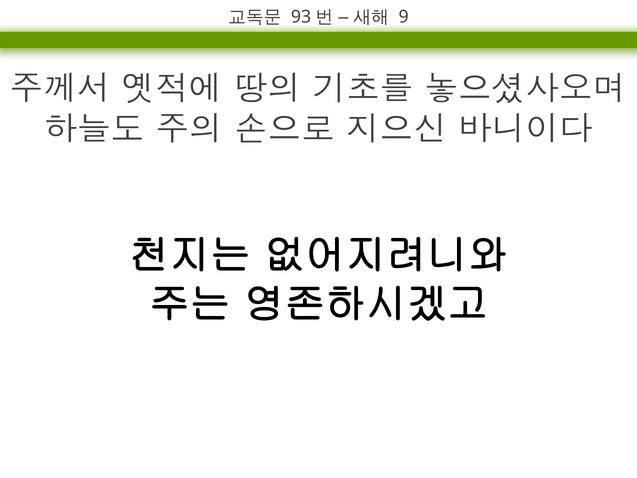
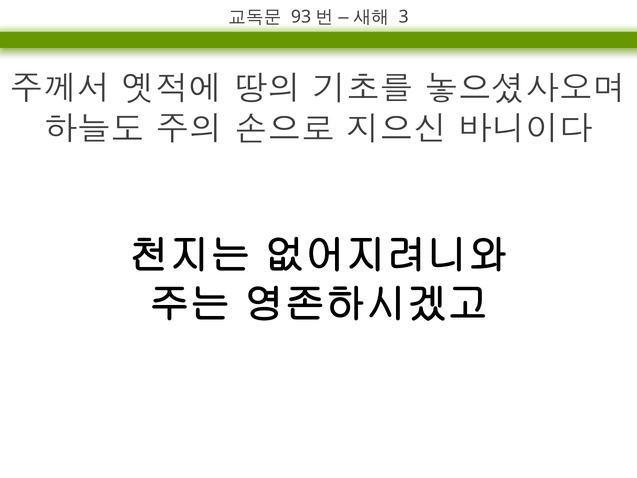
9: 9 -> 3
